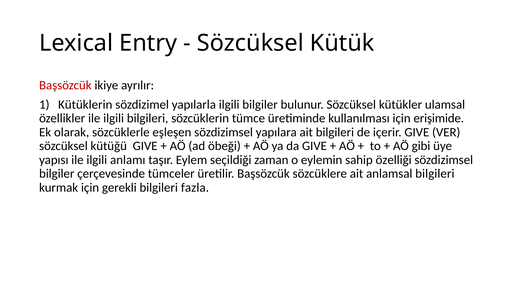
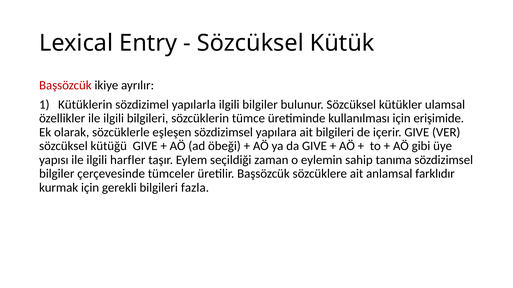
anlamı: anlamı -> harfler
özelliği: özelliği -> tanıma
anlamsal bilgileri: bilgileri -> farklıdır
